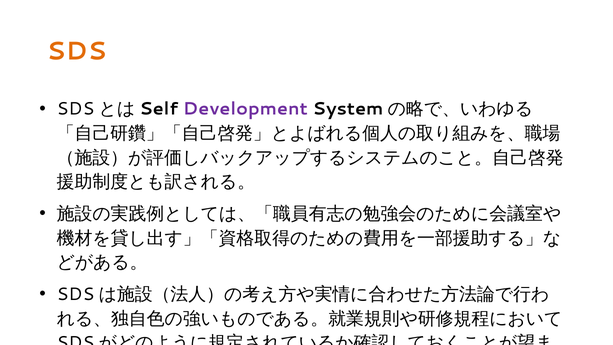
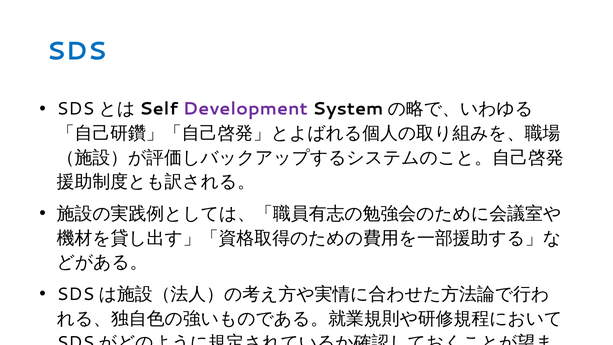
SDS colour: orange -> blue
